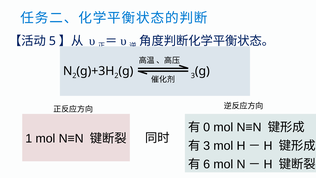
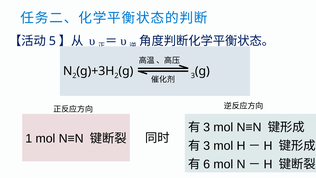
0 at (207, 127): 0 -> 3
